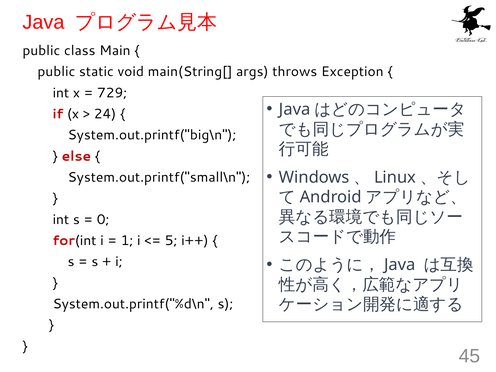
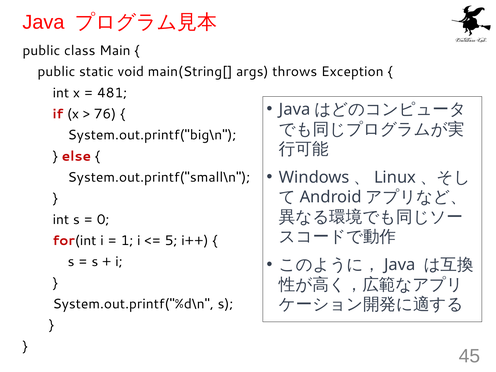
729: 729 -> 481
24: 24 -> 76
